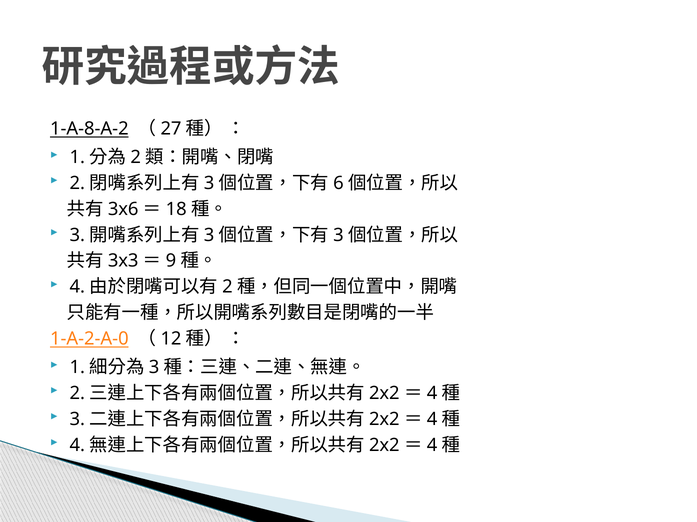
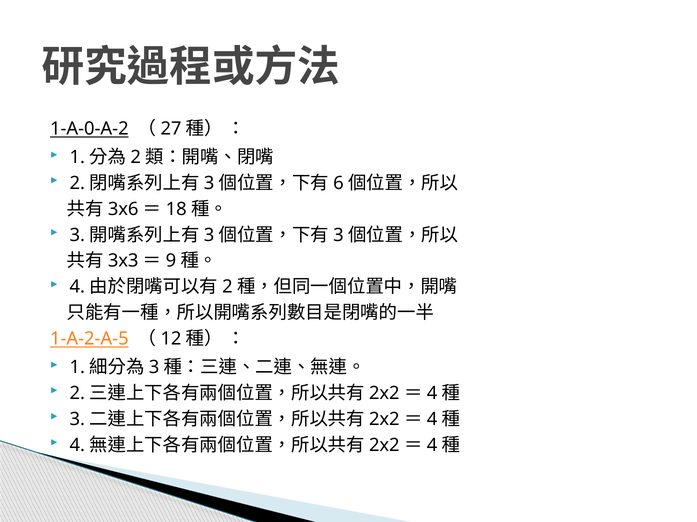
1-A-8-A-2: 1-A-8-A-2 -> 1-A-0-A-2
1-A-2-A-0: 1-A-2-A-0 -> 1-A-2-A-5
